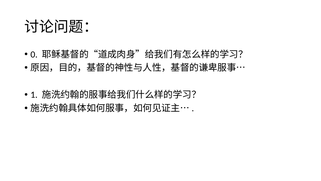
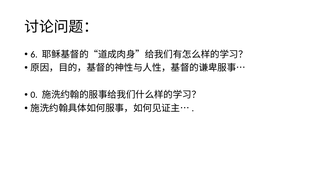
0: 0 -> 6
1: 1 -> 0
